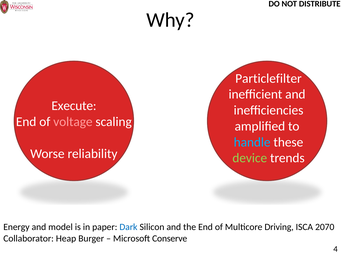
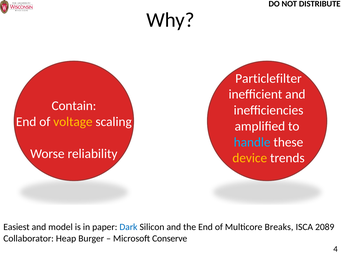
Execute: Execute -> Contain
voltage colour: pink -> yellow
device colour: light green -> yellow
Energy: Energy -> Easiest
Driving: Driving -> Breaks
2070: 2070 -> 2089
